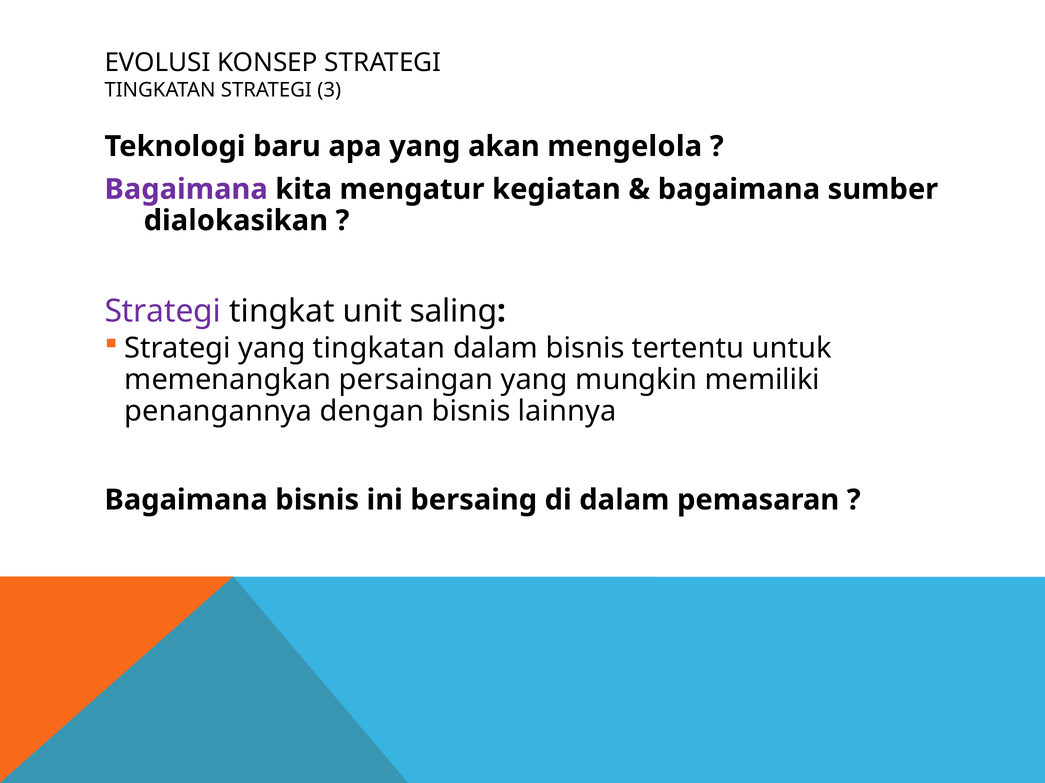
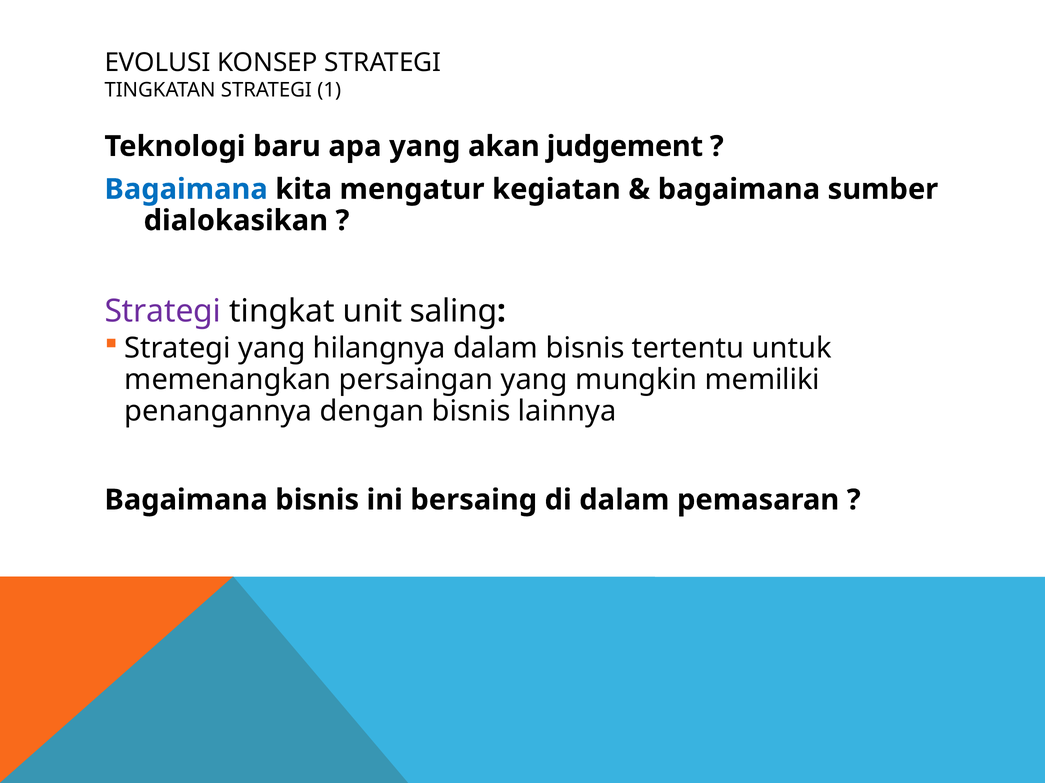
3: 3 -> 1
mengelola: mengelola -> judgement
Bagaimana at (186, 189) colour: purple -> blue
yang tingkatan: tingkatan -> hilangnya
